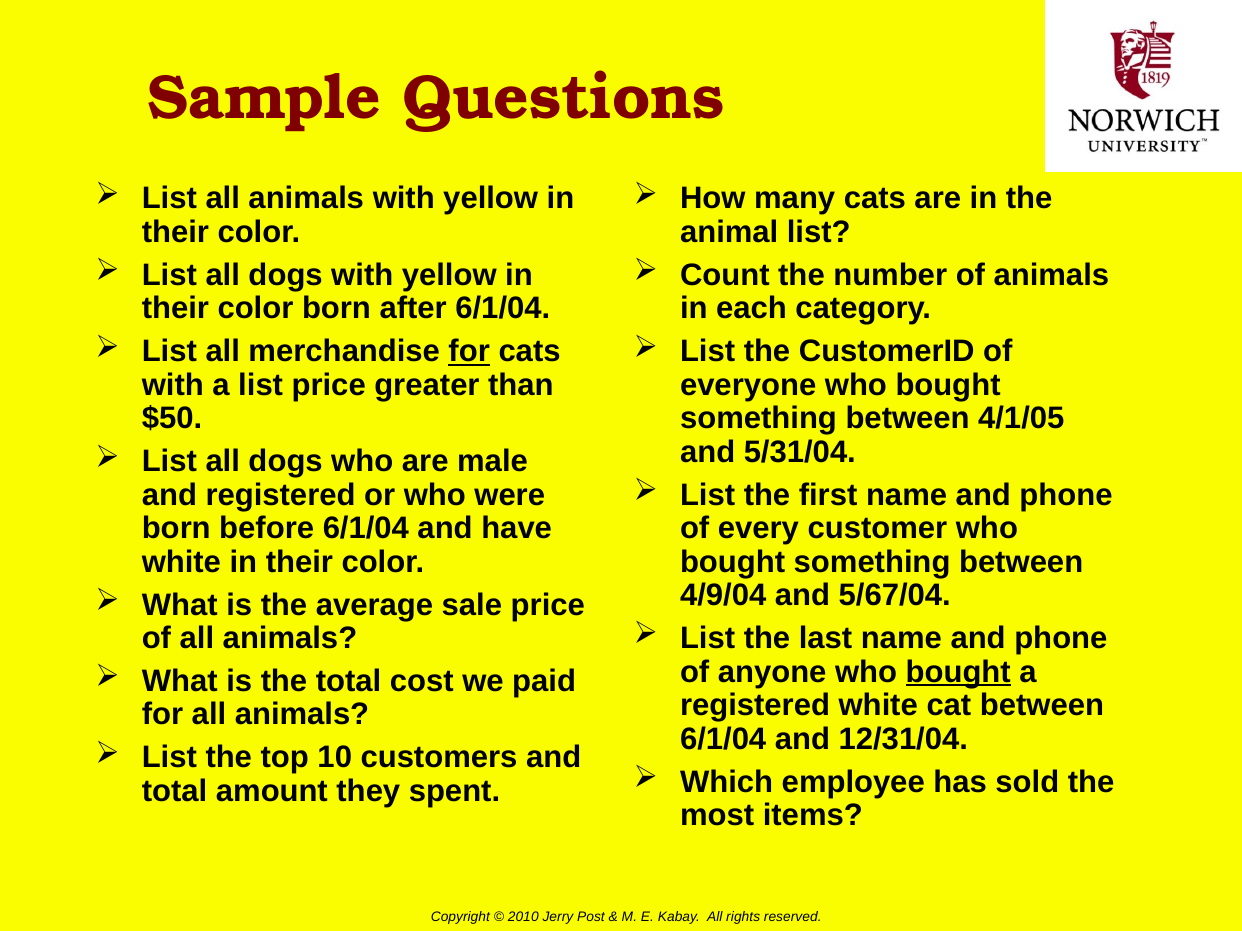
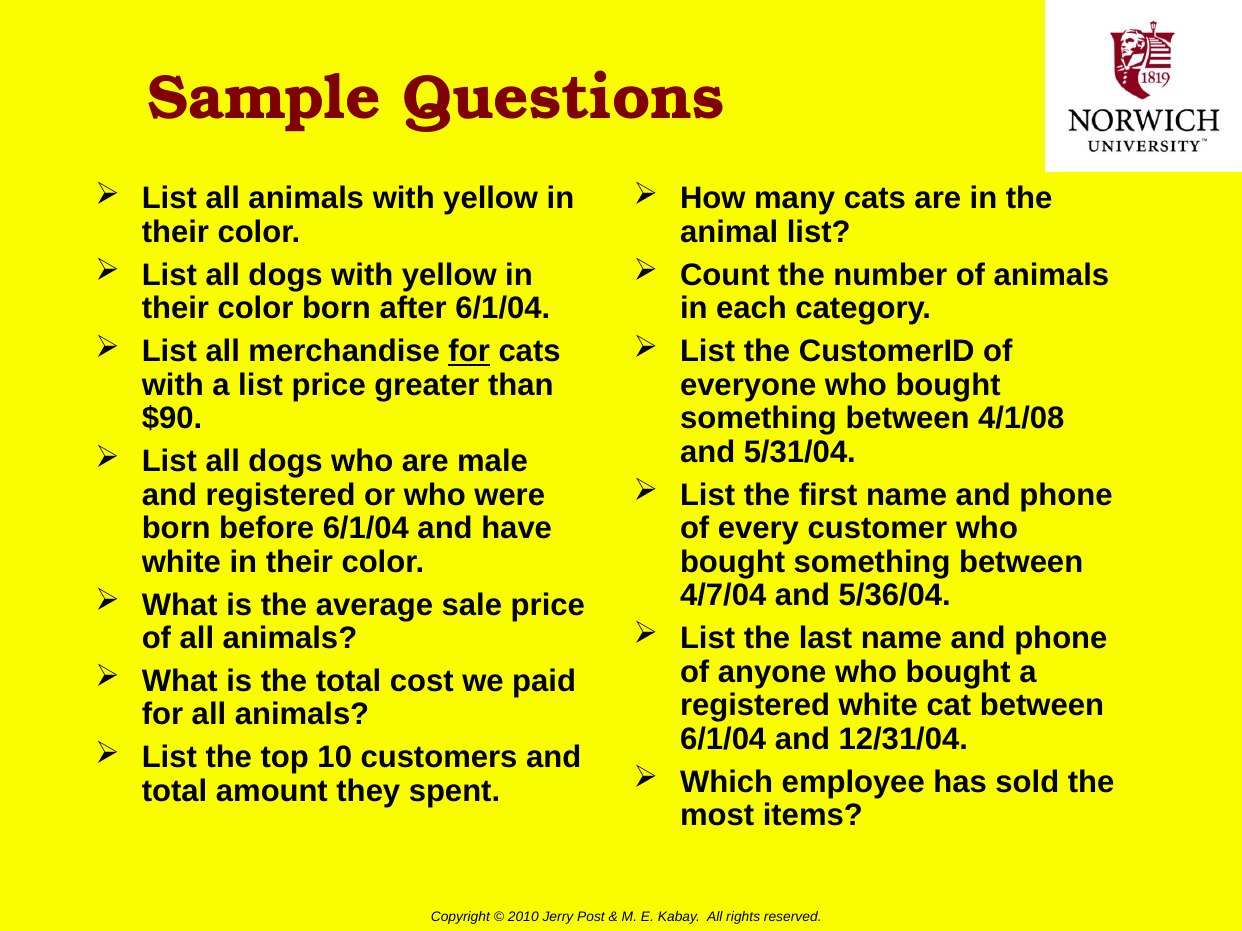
$50: $50 -> $90
4/1/05: 4/1/05 -> 4/1/08
4/9/04: 4/9/04 -> 4/7/04
5/67/04: 5/67/04 -> 5/36/04
bought at (958, 672) underline: present -> none
